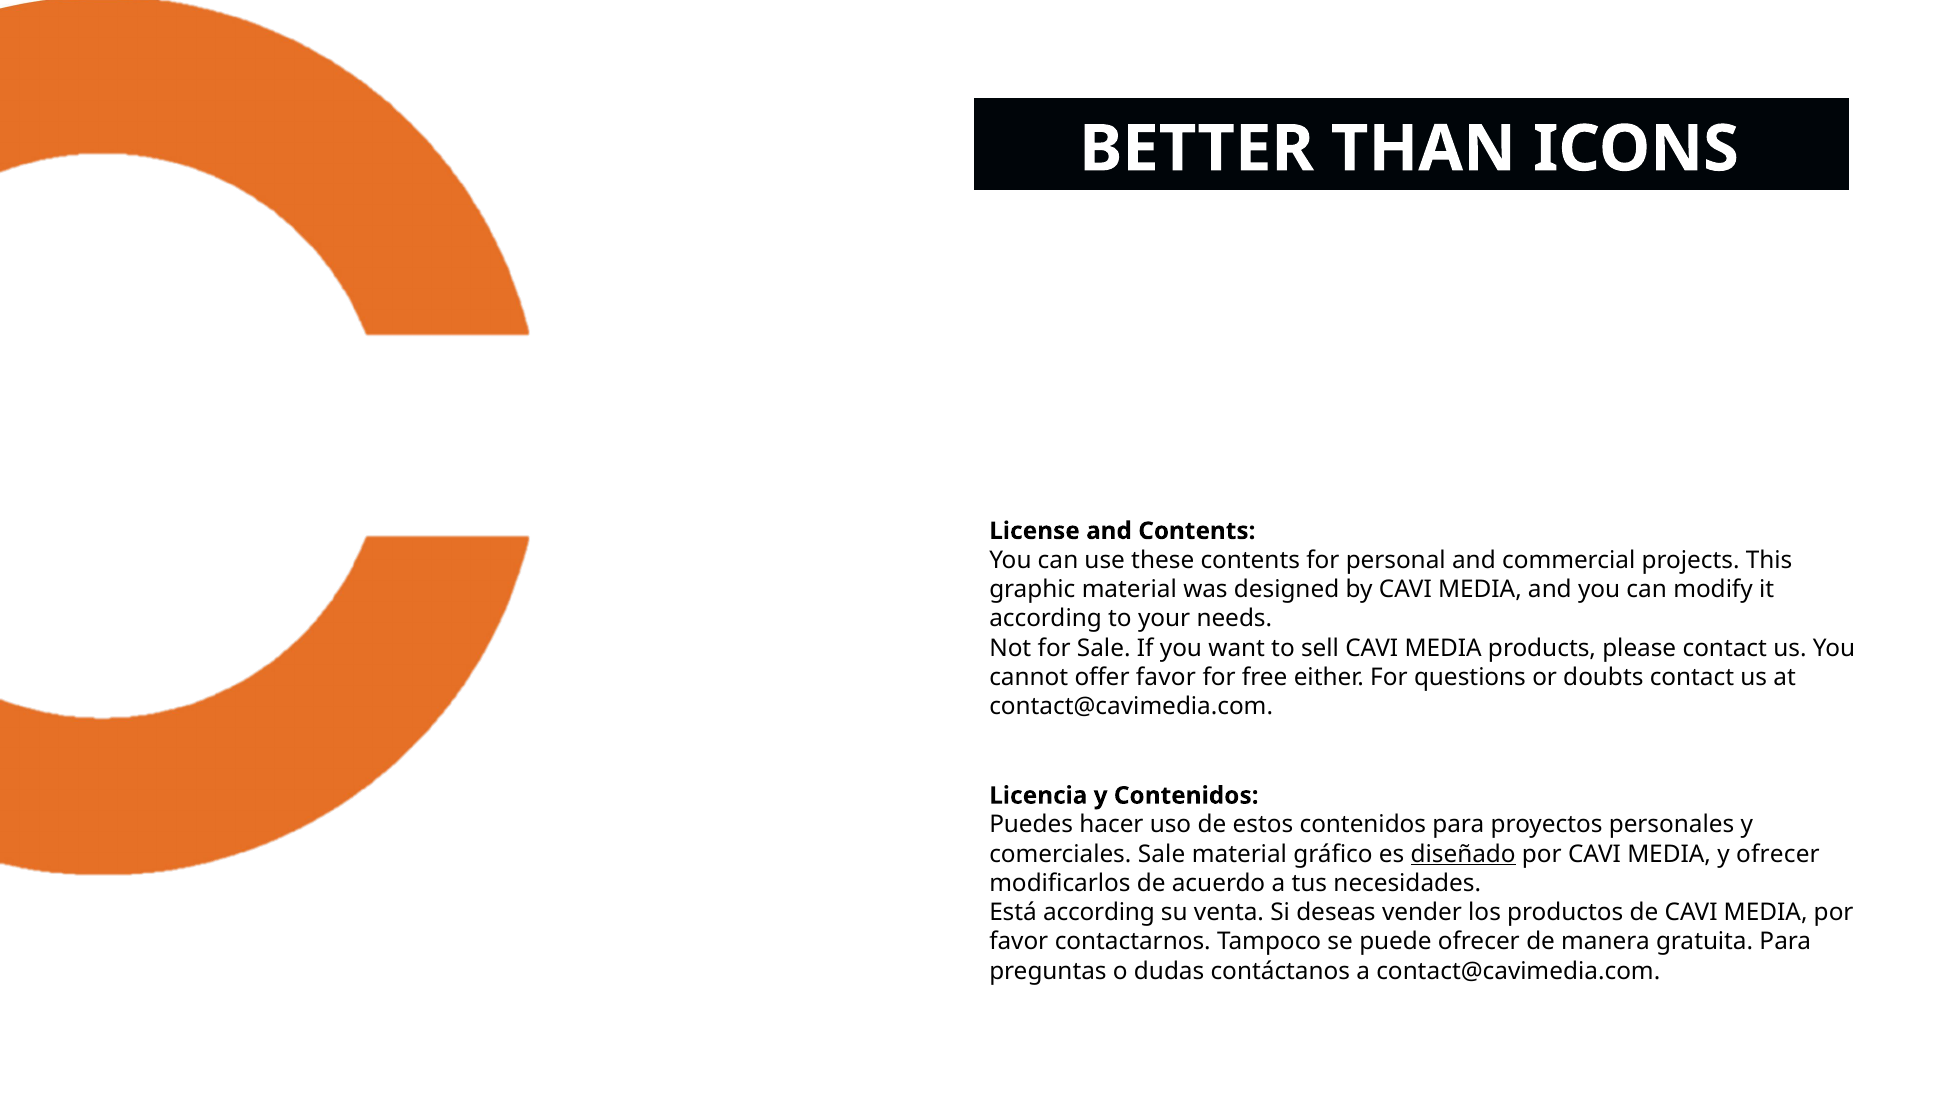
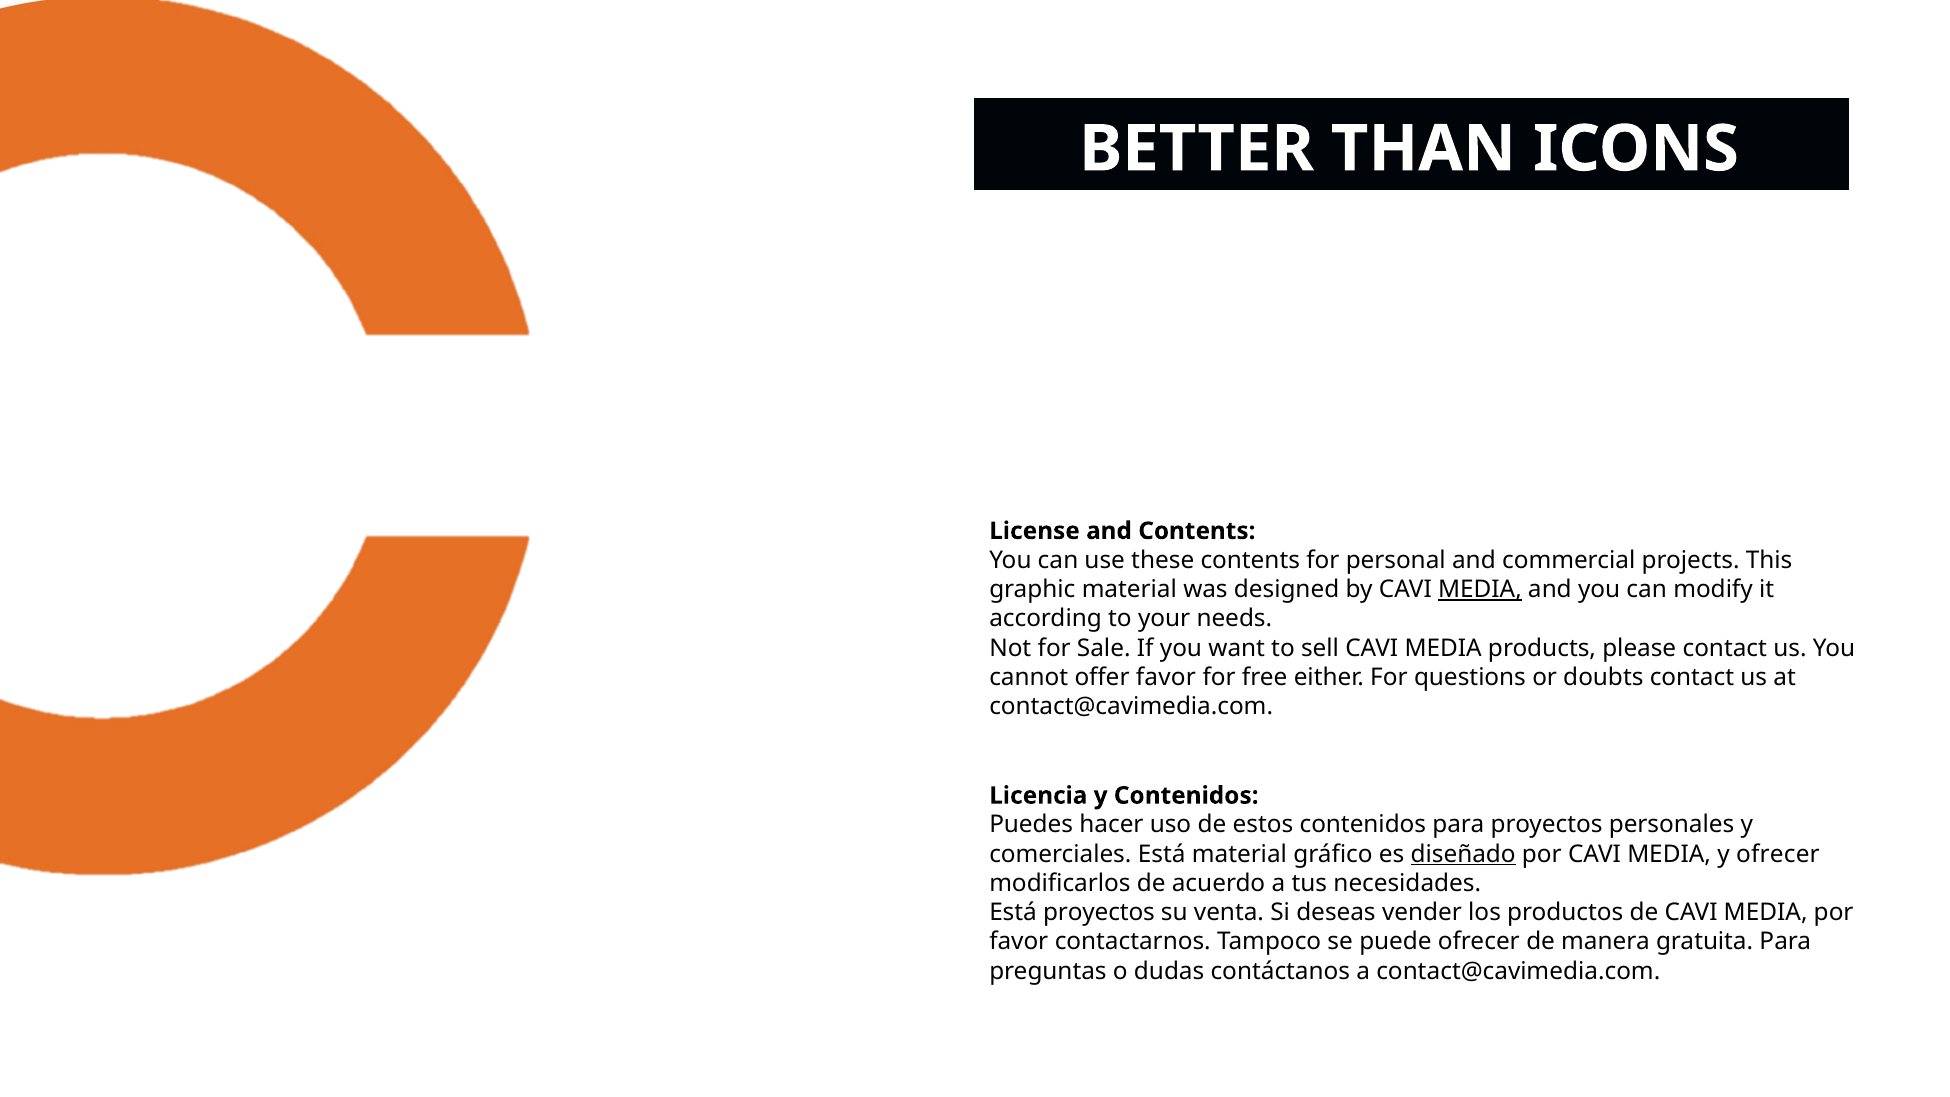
MEDIA at (1480, 589) underline: none -> present
comerciales Sale: Sale -> Está
Está according: according -> proyectos
